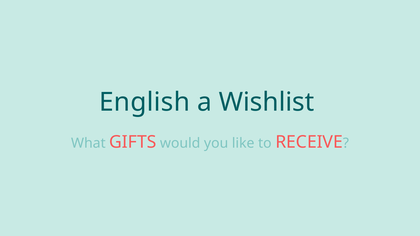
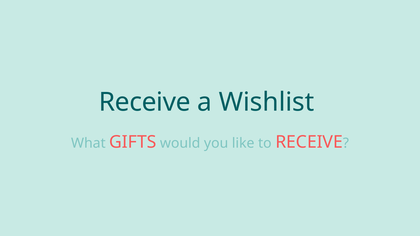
English at (144, 102): English -> Receive
